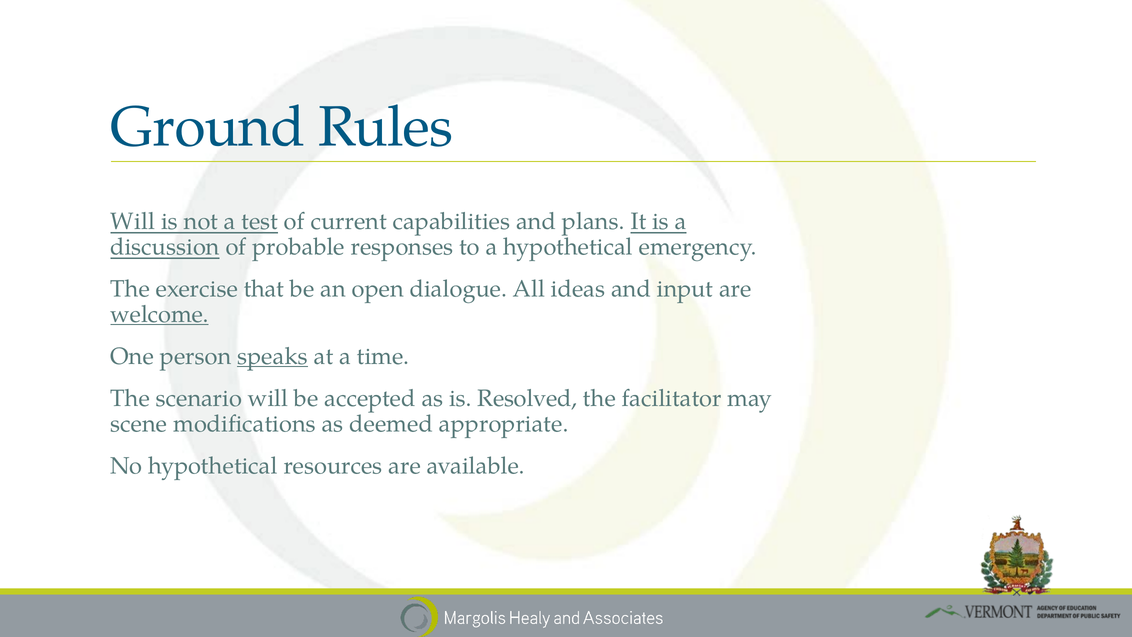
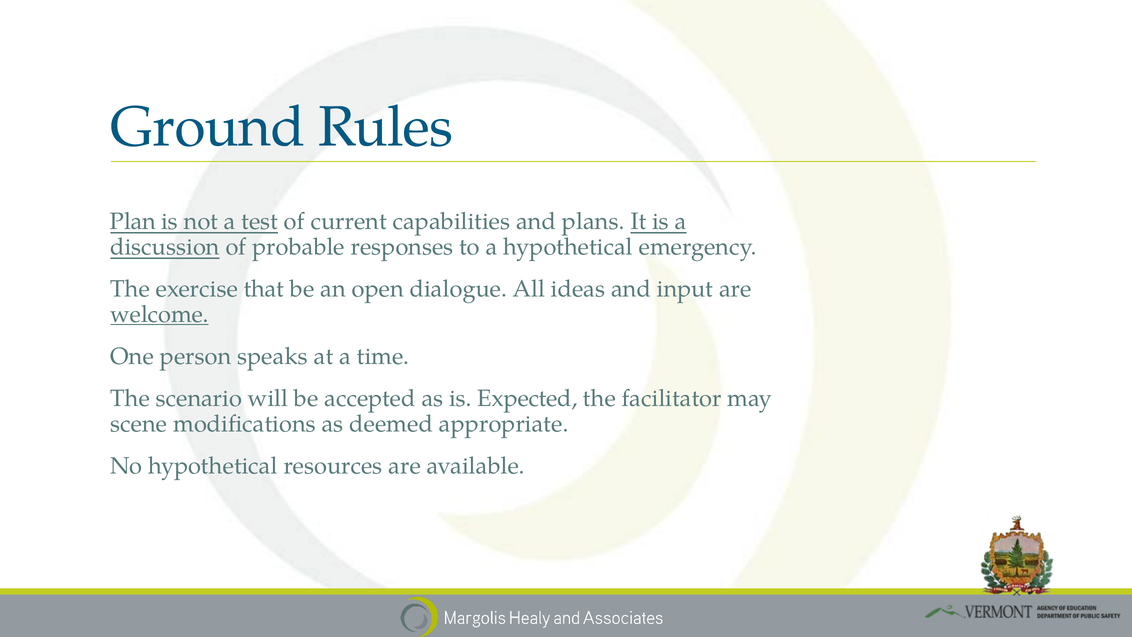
Will at (133, 221): Will -> Plan
speaks underline: present -> none
Resolved: Resolved -> Expected
